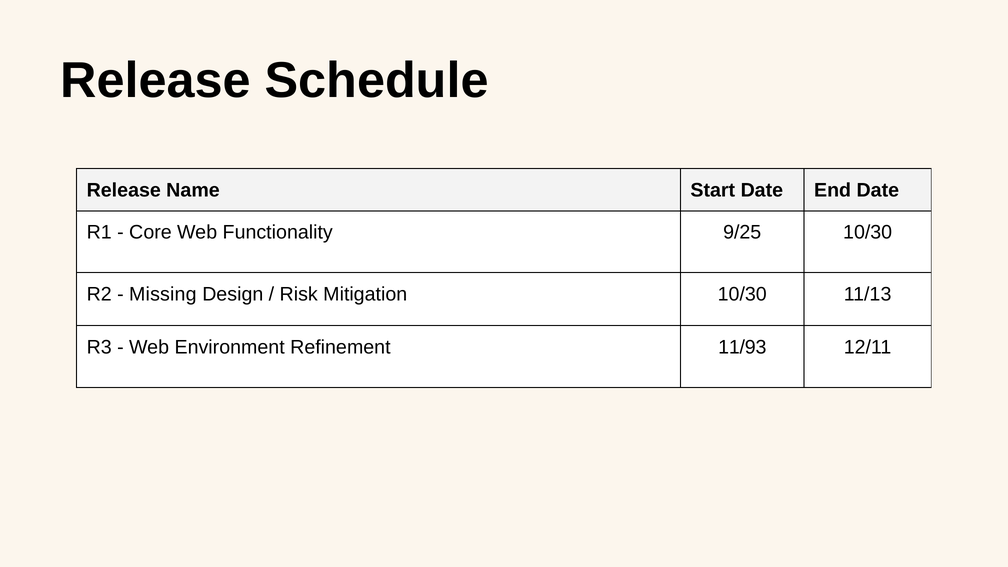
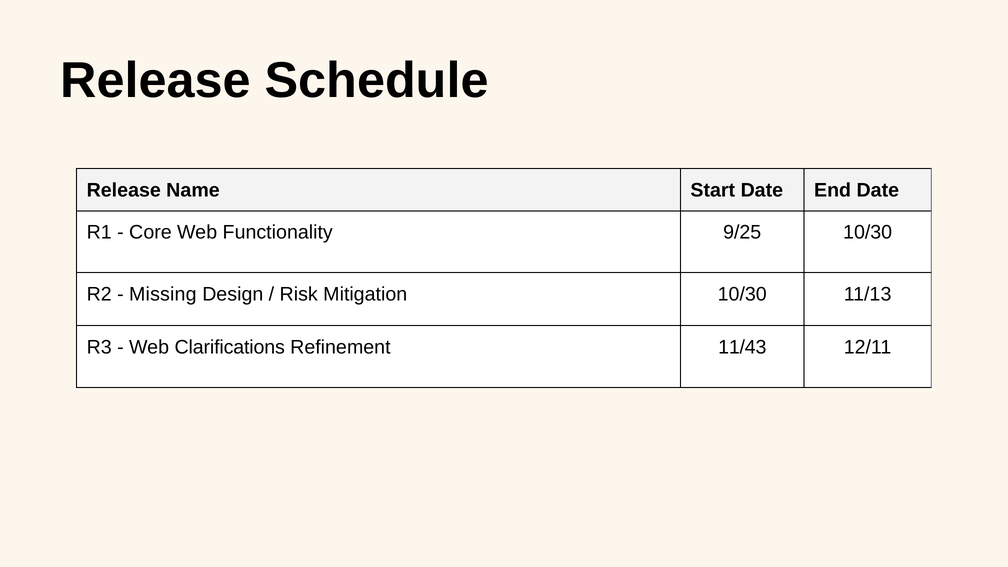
Environment: Environment -> Clarifications
11/93: 11/93 -> 11/43
